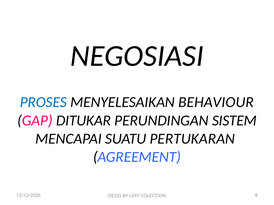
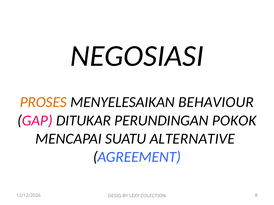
PROSES colour: blue -> orange
SISTEM: SISTEM -> POKOK
PERTUKARAN: PERTUKARAN -> ALTERNATIVE
